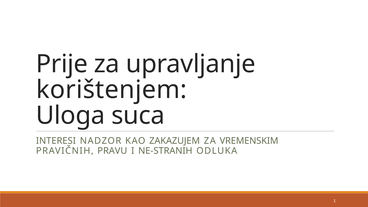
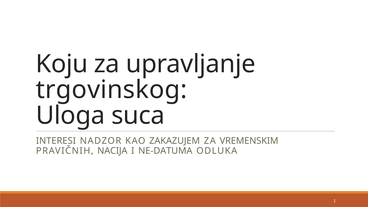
Prije: Prije -> Koju
korištenjem: korištenjem -> trgovinskog
PRAVU: PRAVU -> NACIJA
NE-STRANIH: NE-STRANIH -> NE-DATUMA
